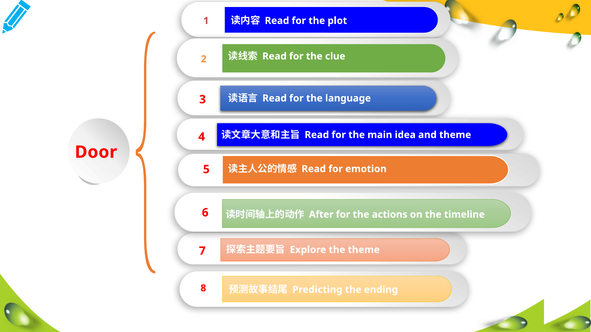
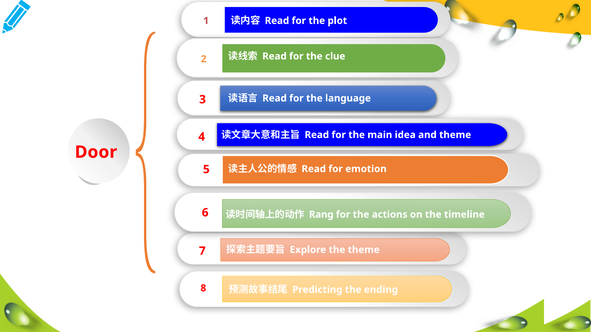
After: After -> Rang
